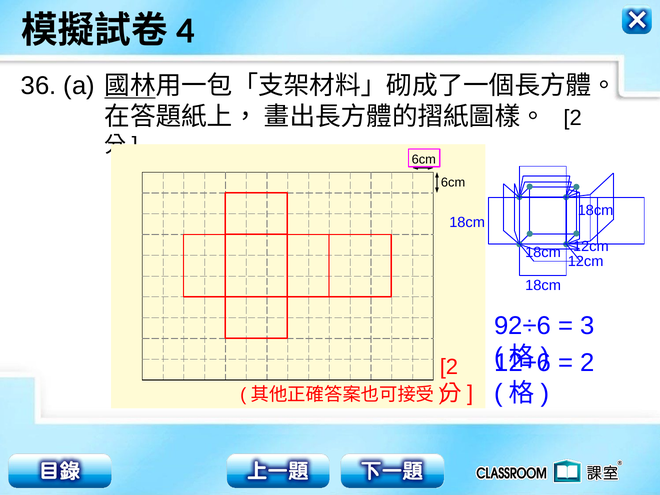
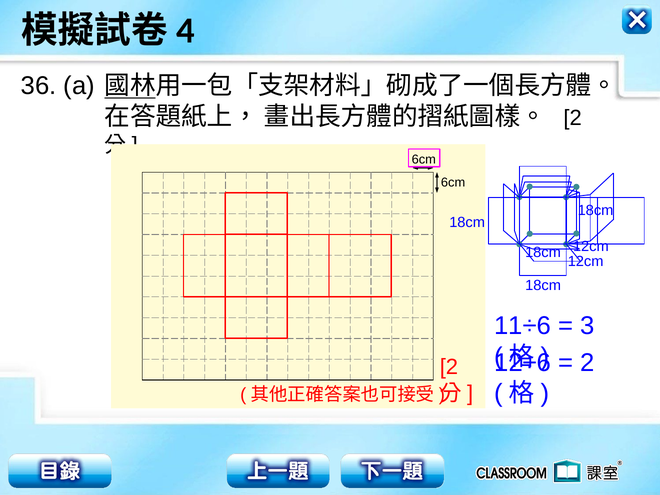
92÷6: 92÷6 -> 11÷6
